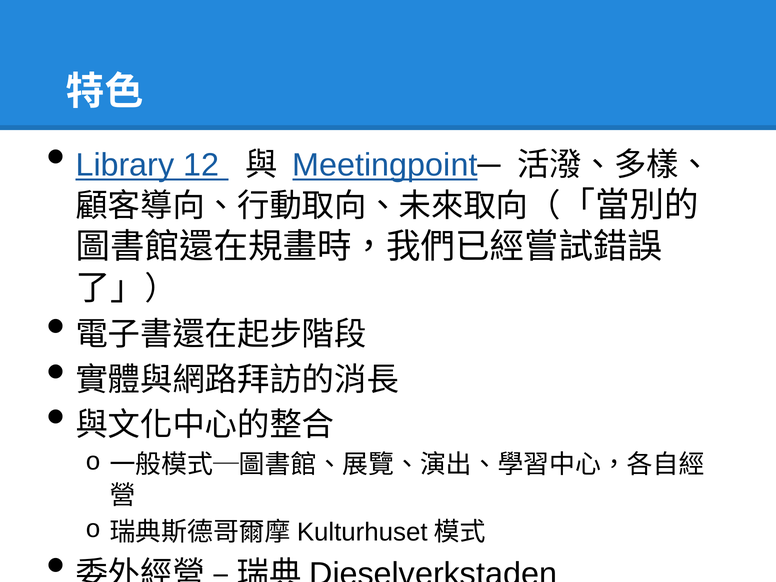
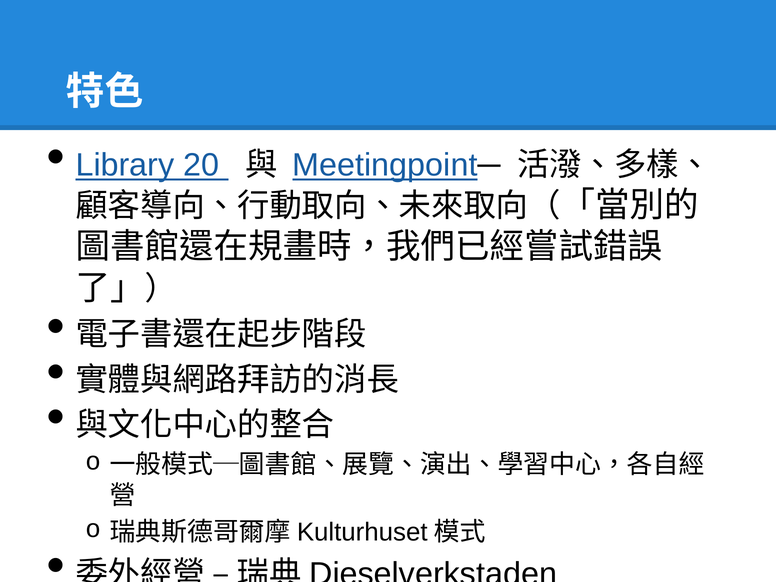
12: 12 -> 20
